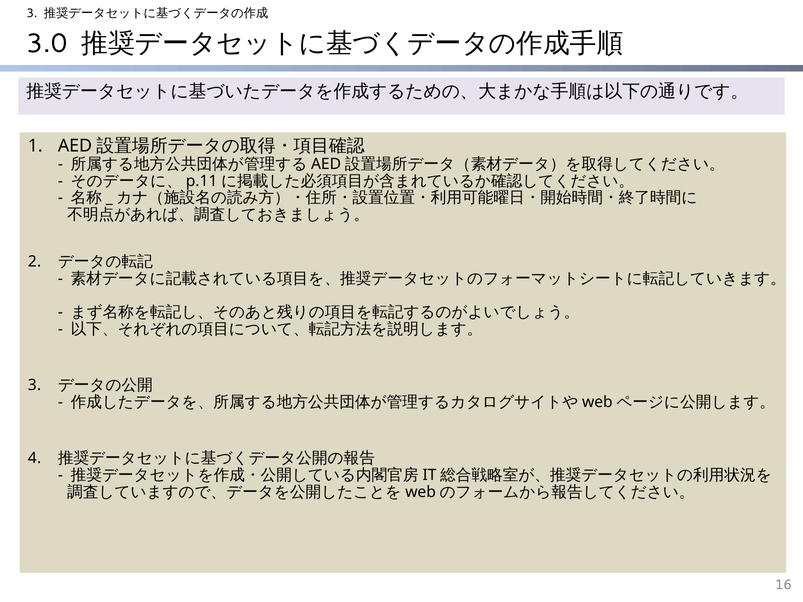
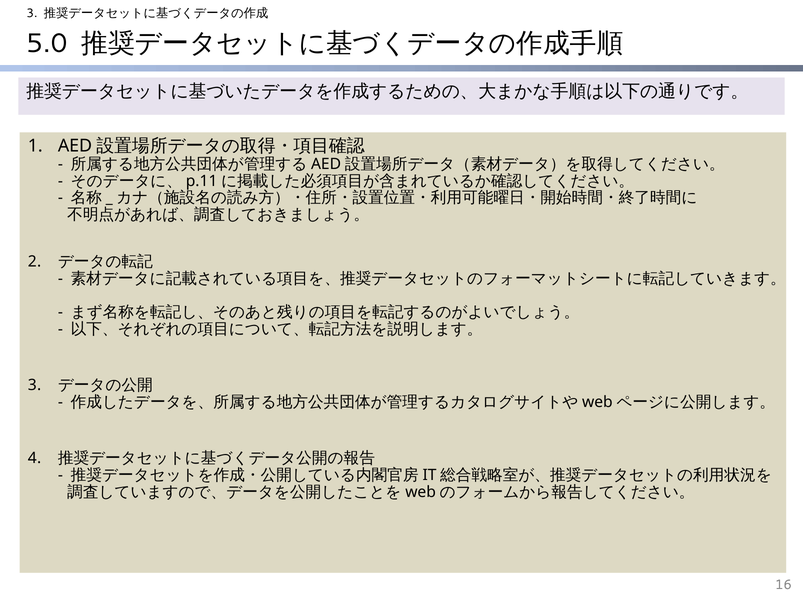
3.0: 3.0 -> 5.0
